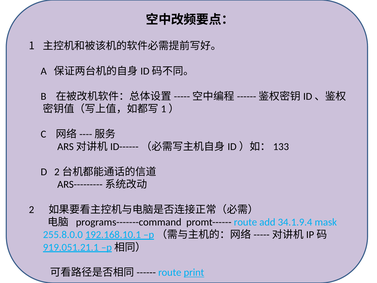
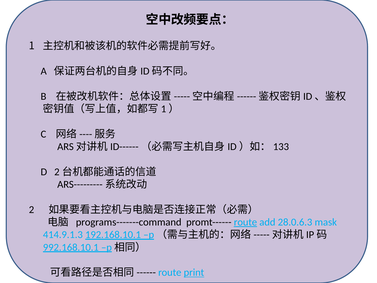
route at (245, 222) underline: none -> present
34.1.9.4: 34.1.9.4 -> 28.0.6.3
255.8.0.0: 255.8.0.0 -> 414.9.1.3
919.051.21.1: 919.051.21.1 -> 992.168.10.1
